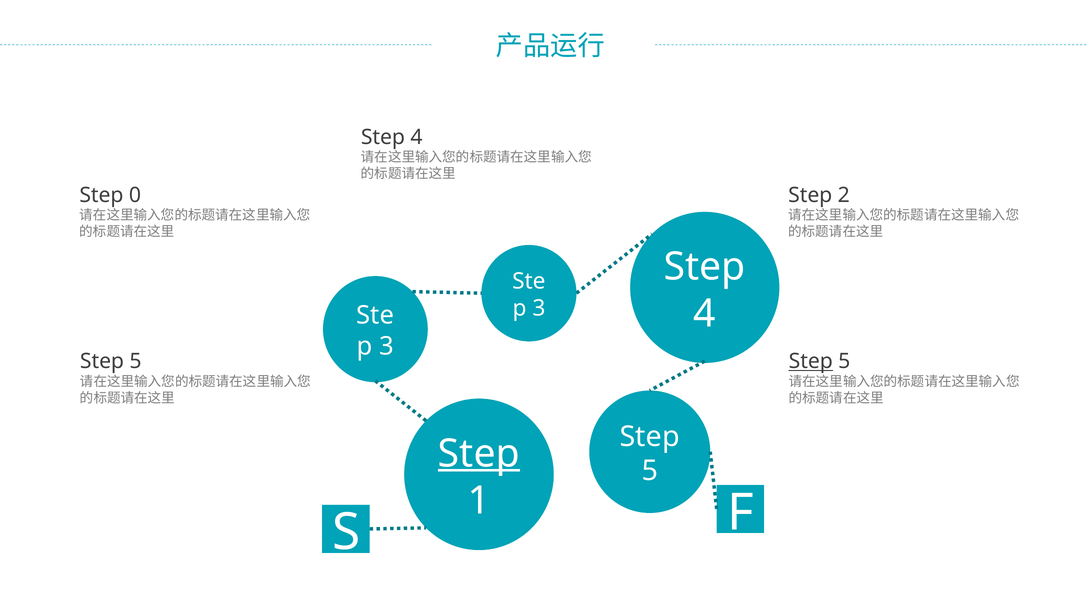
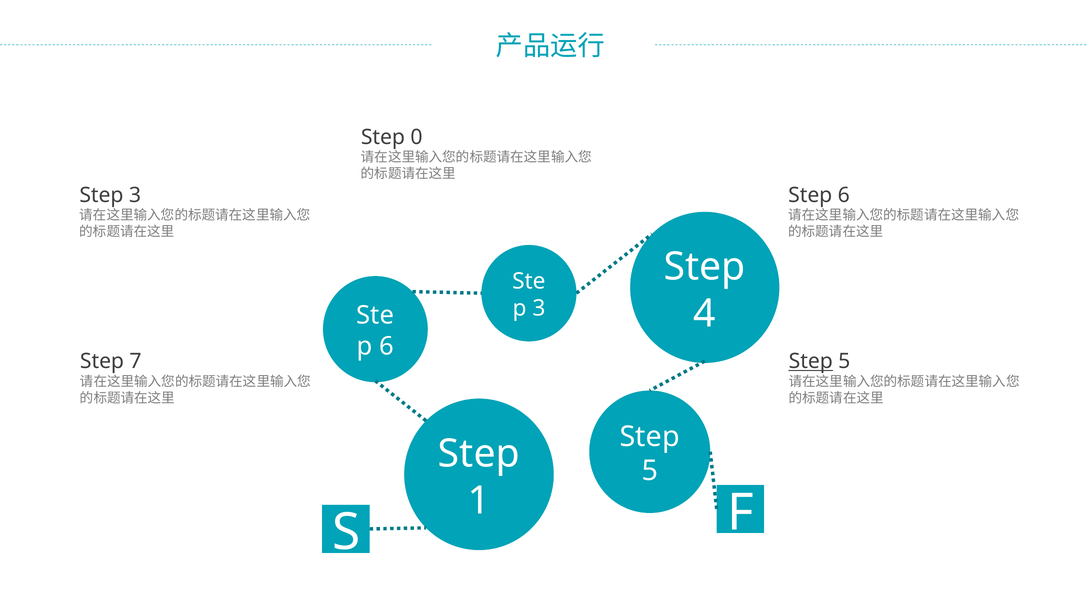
4 at (416, 137): 4 -> 0
Step 0: 0 -> 3
Step 2: 2 -> 6
3 at (387, 346): 3 -> 6
5 at (136, 361): 5 -> 7
Step at (479, 454) underline: present -> none
